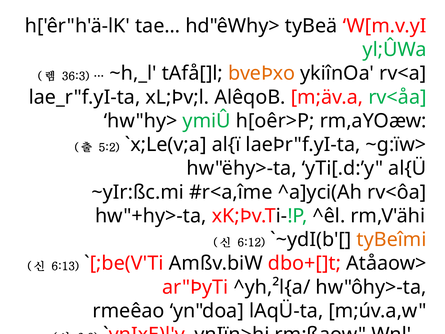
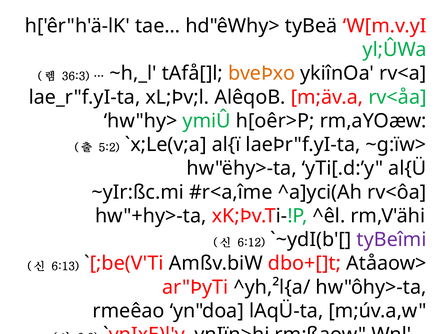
tyBeîmi colour: orange -> purple
